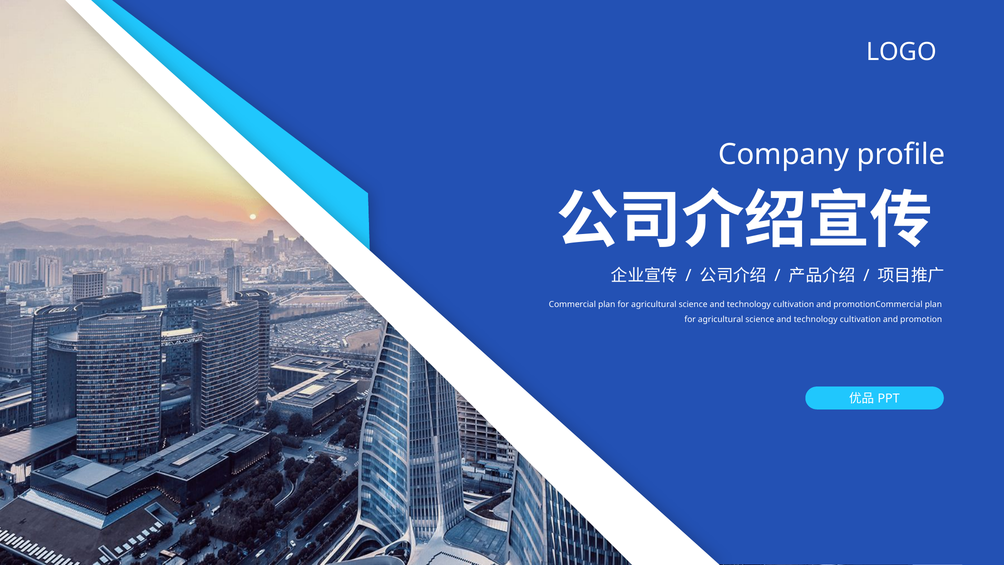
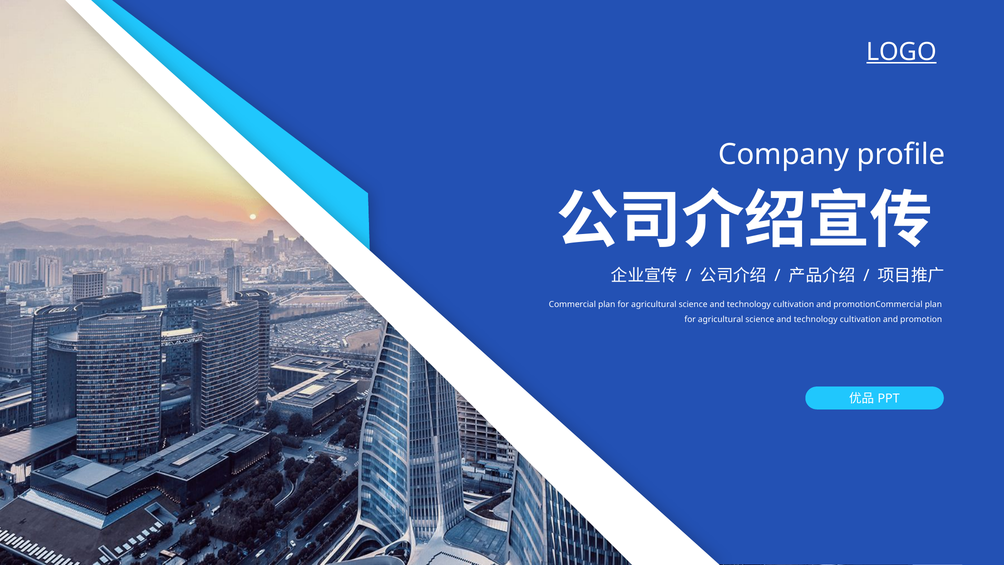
LOGO underline: none -> present
